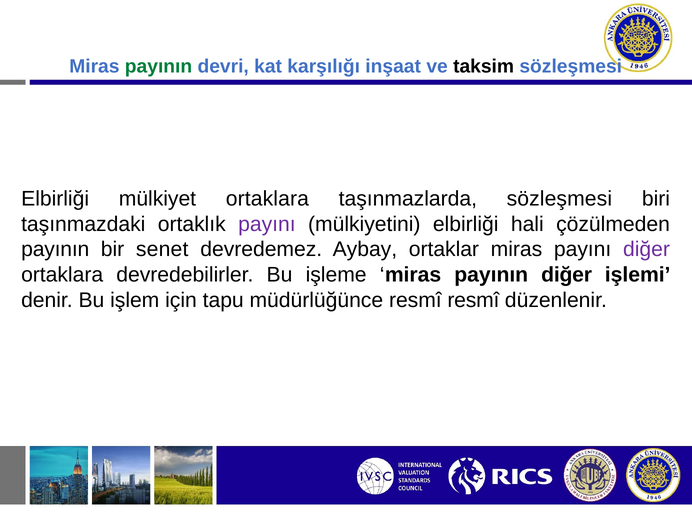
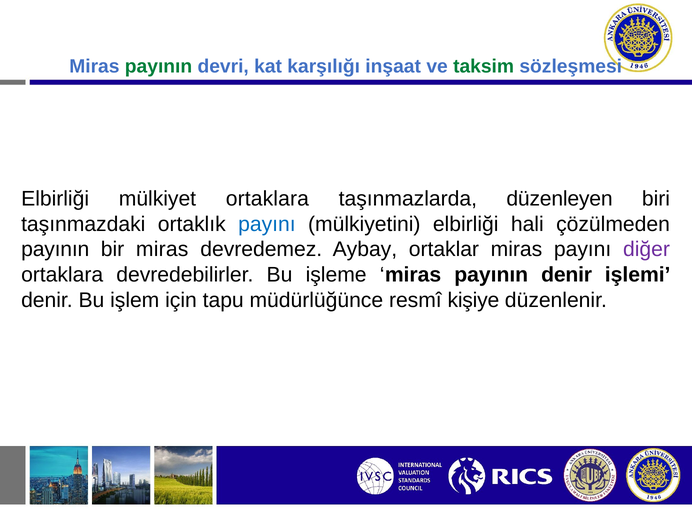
taksim colour: black -> green
taşınmazlarda sözleşmesi: sözleşmesi -> düzenleyen
payını at (267, 224) colour: purple -> blue
bir senet: senet -> miras
payının diğer: diğer -> denir
resmî resmî: resmî -> kişiye
